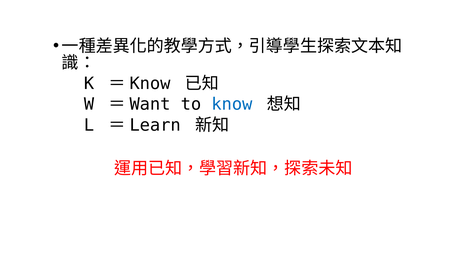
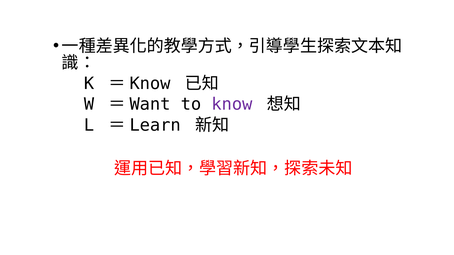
know colour: blue -> purple
